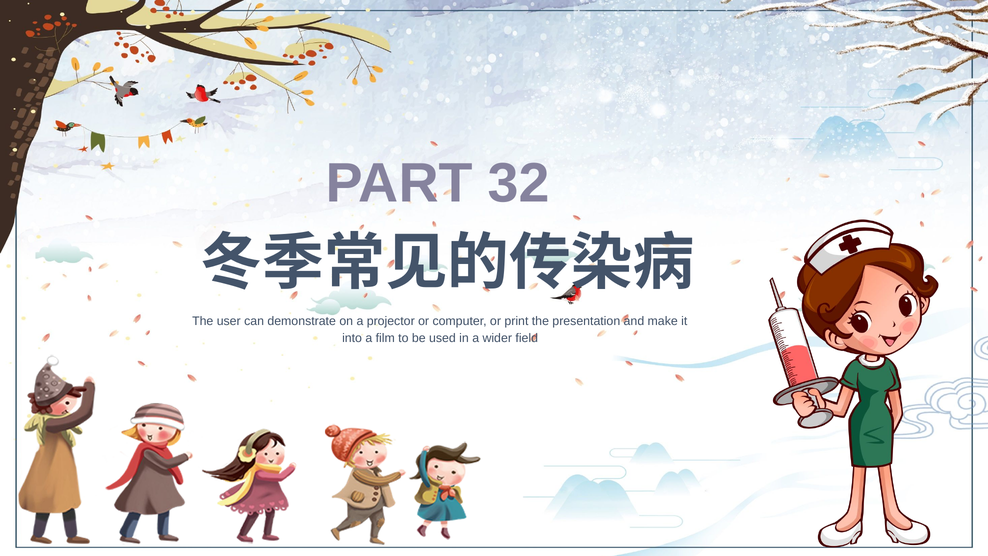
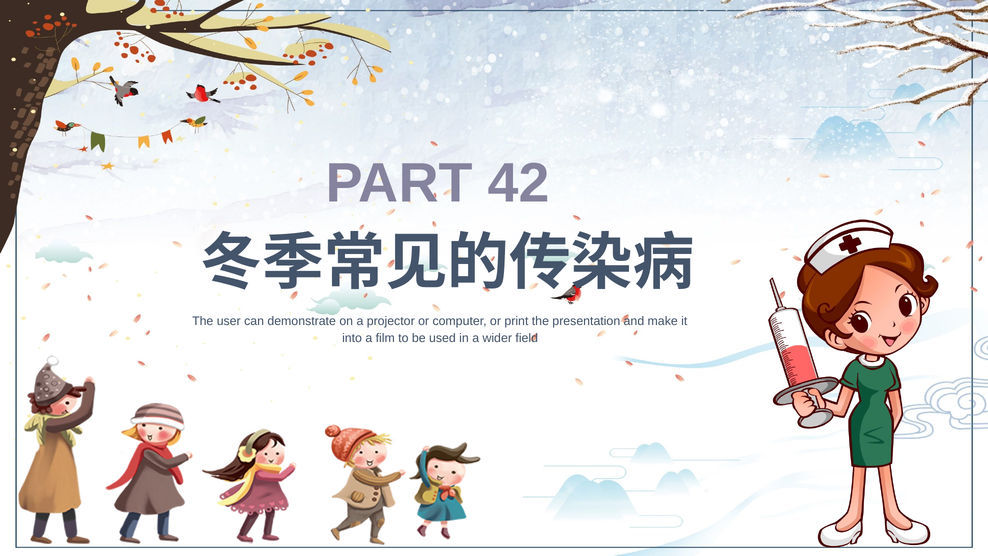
32: 32 -> 42
